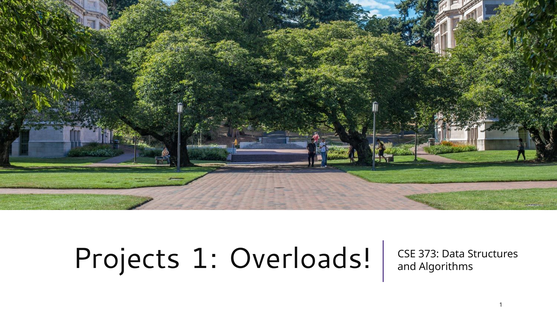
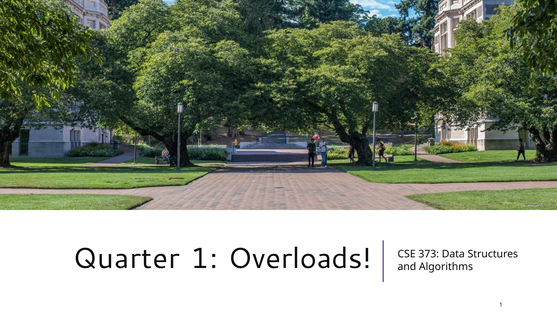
Projects: Projects -> Quarter
